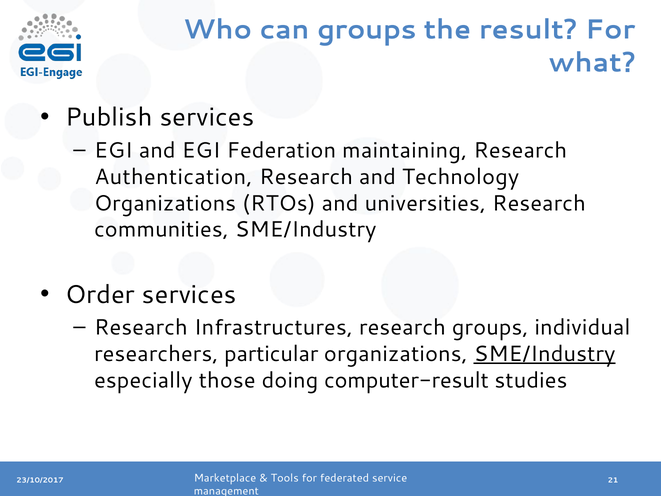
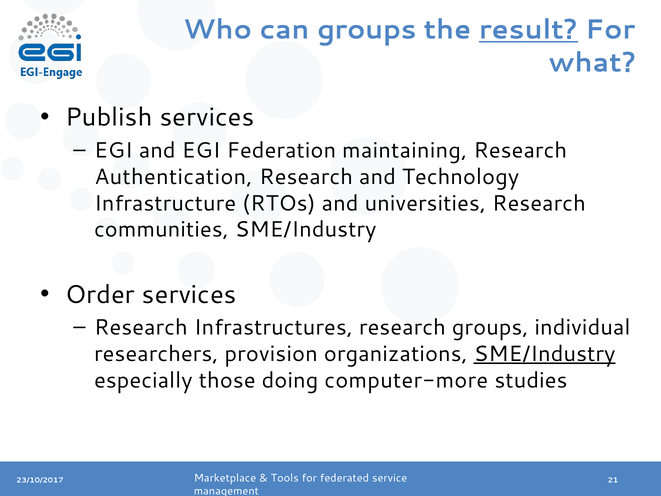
result underline: none -> present
Organizations at (165, 203): Organizations -> Infrastructure
particular: particular -> provision
computer-result: computer-result -> computer-more
